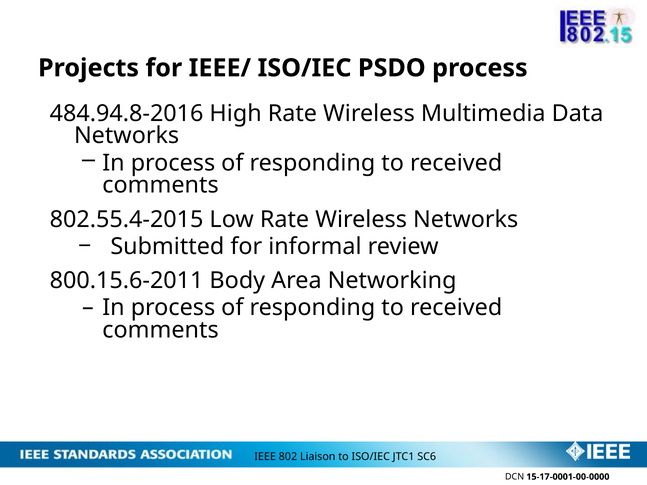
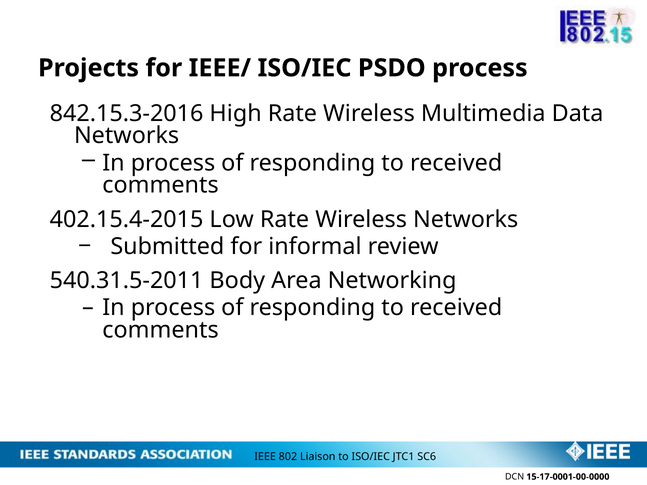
484.94.8-2016: 484.94.8-2016 -> 842.15.3-2016
802.55.4-2015: 802.55.4-2015 -> 402.15.4-2015
800.15.6-2011: 800.15.6-2011 -> 540.31.5-2011
